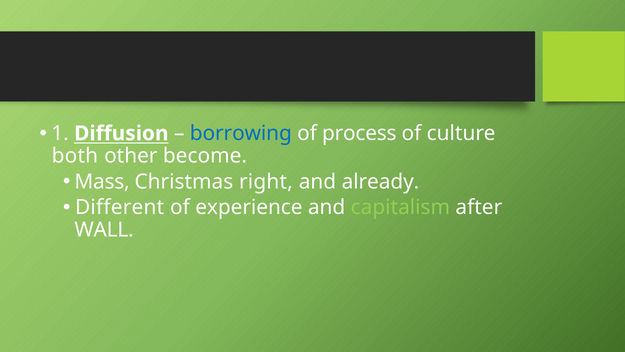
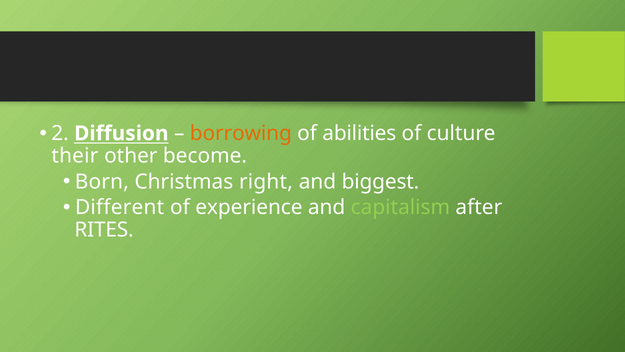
1: 1 -> 2
borrowing colour: blue -> orange
process: process -> abilities
both: both -> their
Mass: Mass -> Born
already: already -> biggest
WALL: WALL -> RITES
